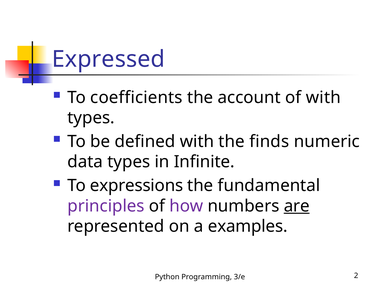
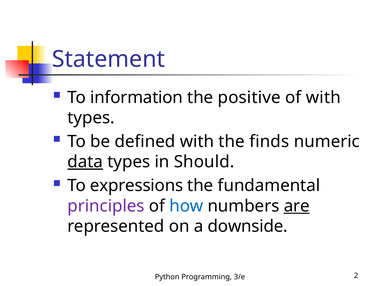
Expressed: Expressed -> Statement
coefficients: coefficients -> information
account: account -> positive
data underline: none -> present
Infinite: Infinite -> Should
how colour: purple -> blue
examples: examples -> downside
